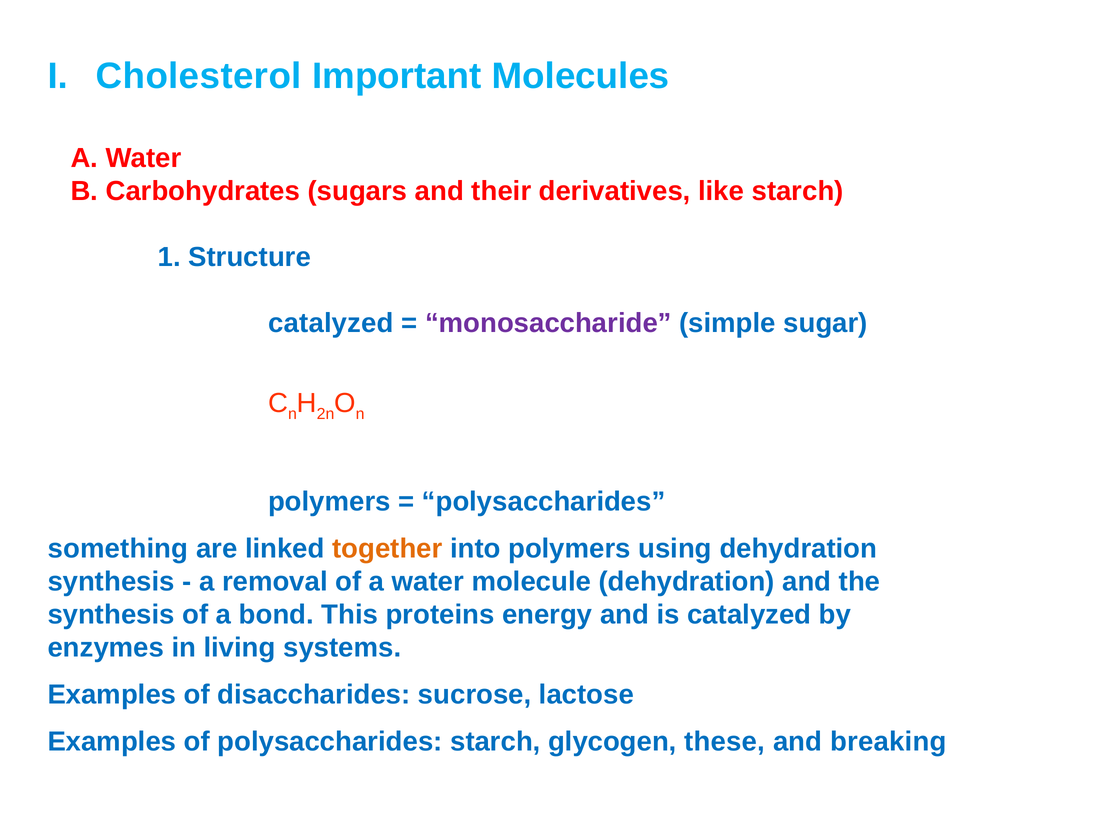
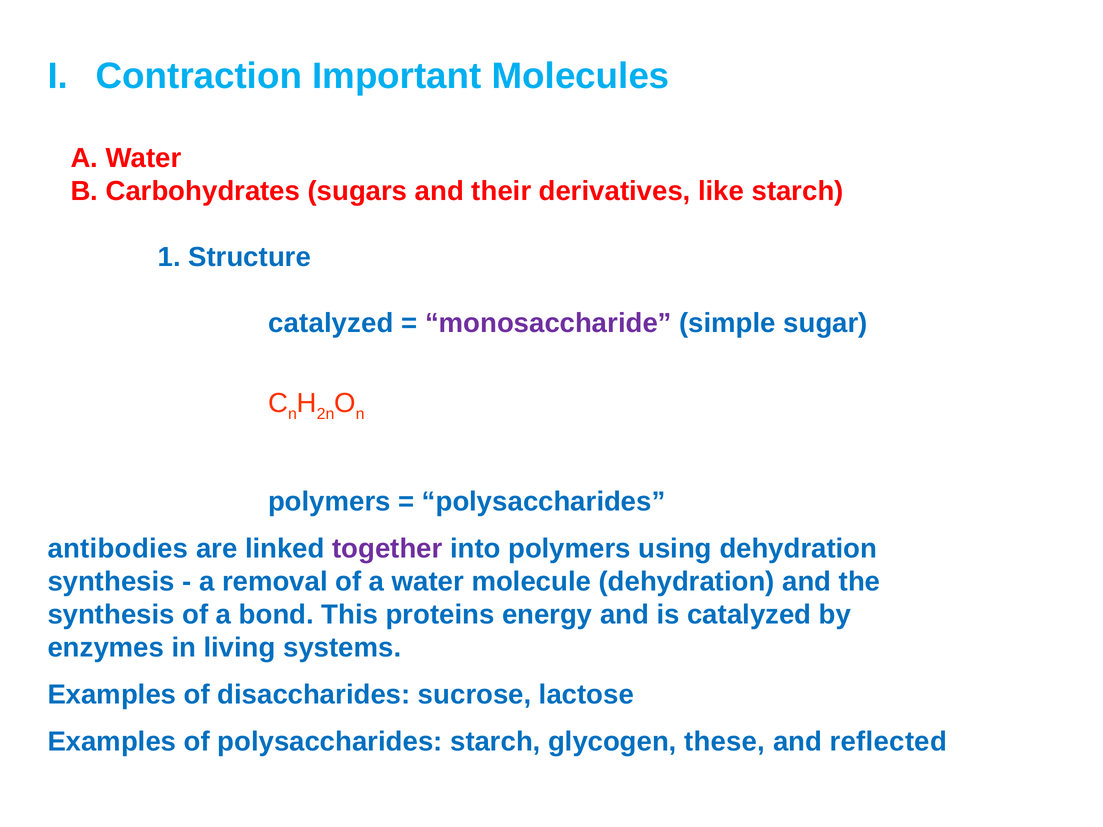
Cholesterol: Cholesterol -> Contraction
something: something -> antibodies
together colour: orange -> purple
breaking: breaking -> reflected
